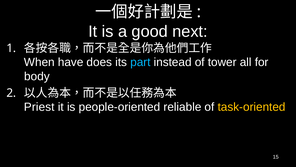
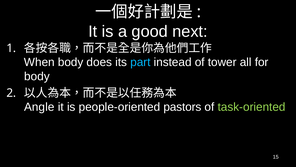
When have: have -> body
Priest: Priest -> Angle
reliable: reliable -> pastors
task-oriented colour: yellow -> light green
